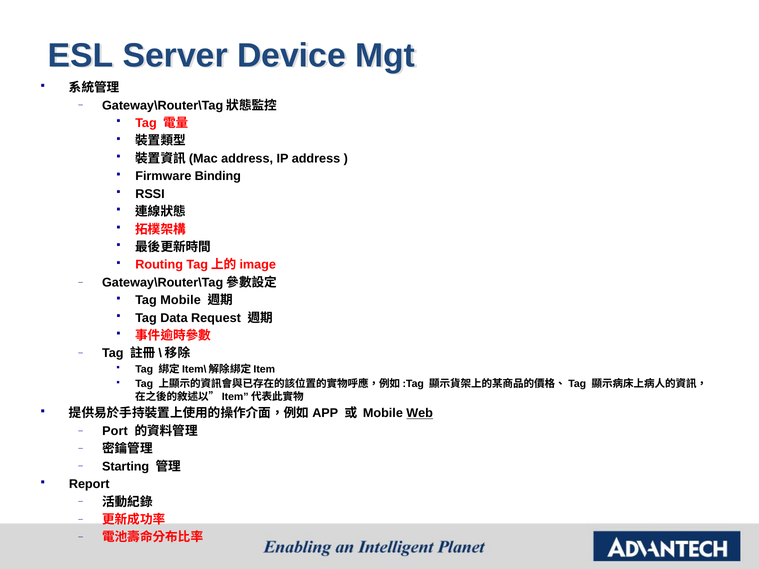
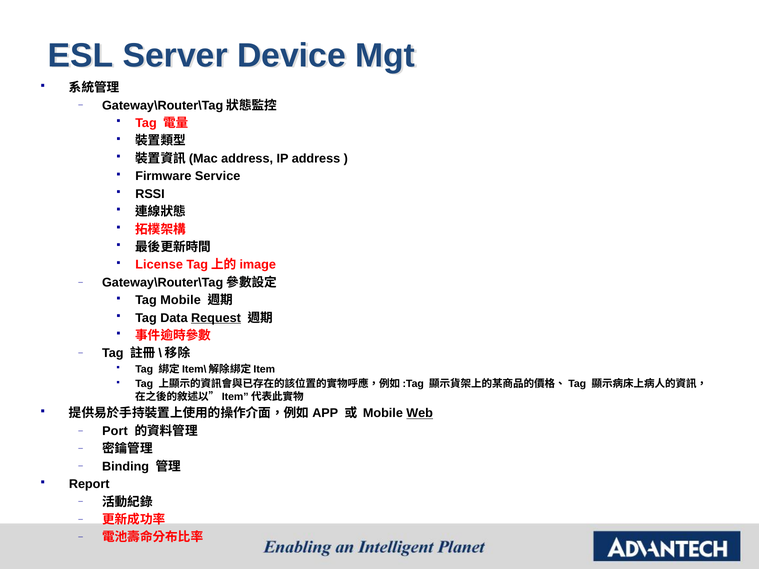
Binding: Binding -> Service
Routing: Routing -> License
Request underline: none -> present
Starting: Starting -> Binding
